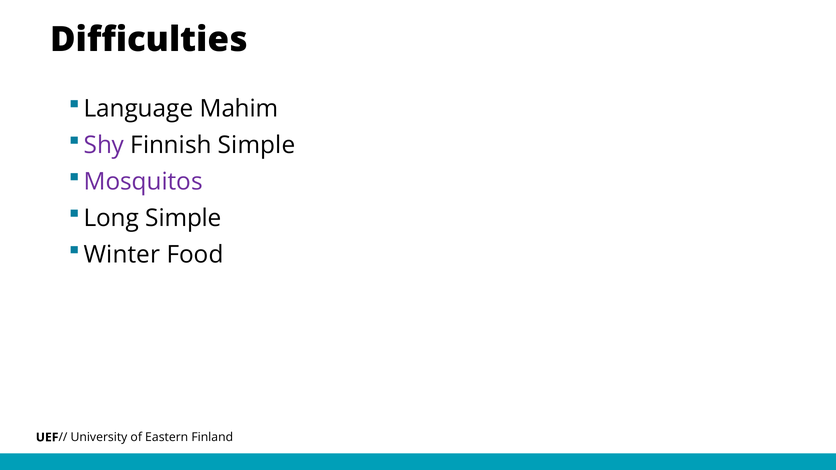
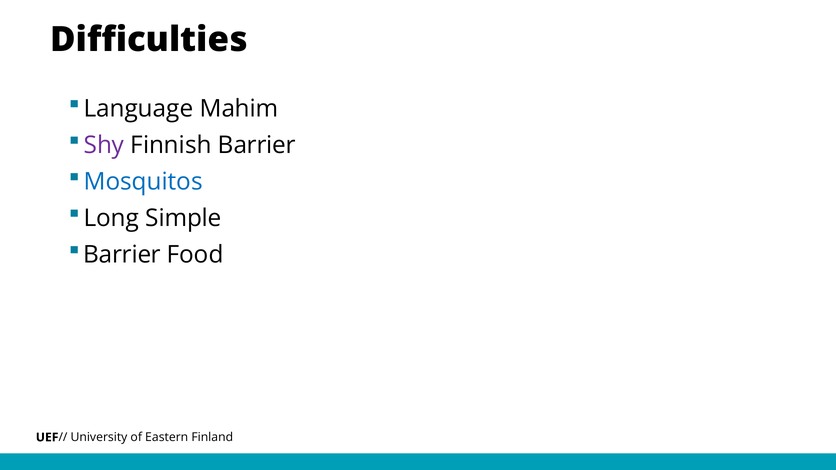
Finnish Simple: Simple -> Barrier
Mosquitos colour: purple -> blue
Winter at (122, 255): Winter -> Barrier
